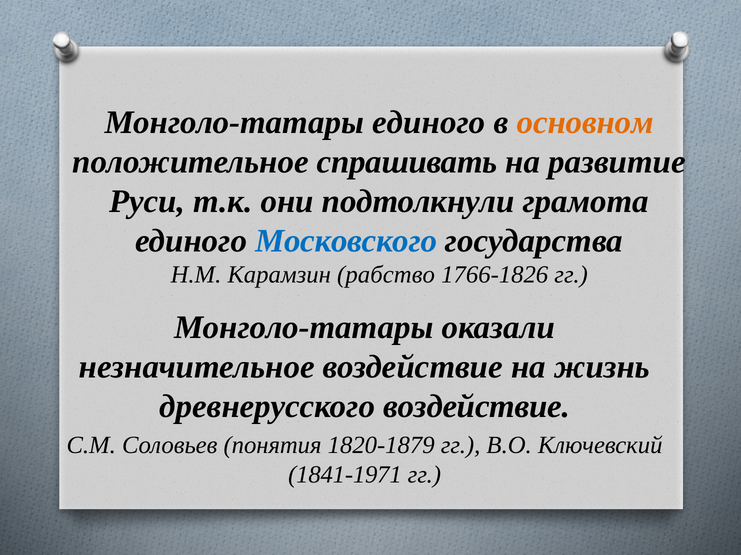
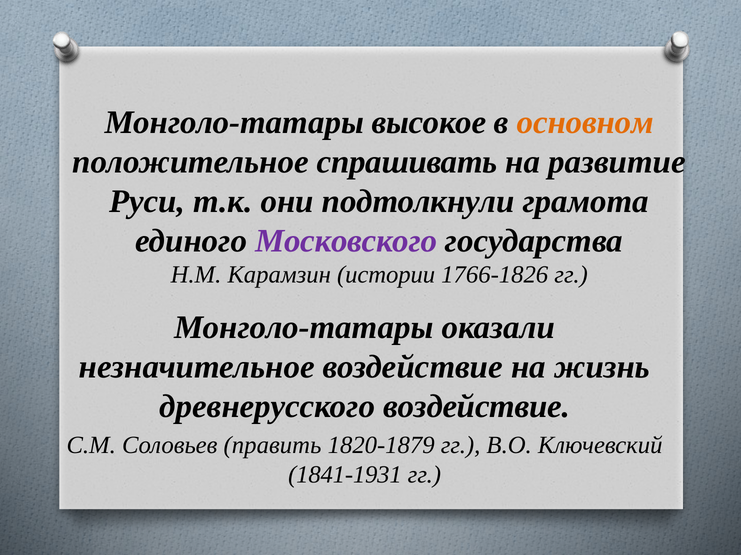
Монголо-татары единого: единого -> высокое
Московского colour: blue -> purple
рабство: рабство -> истории
понятия: понятия -> править
1841-1971: 1841-1971 -> 1841-1931
